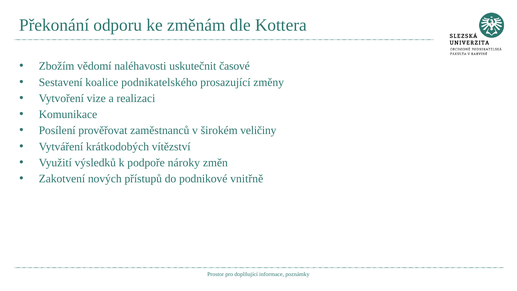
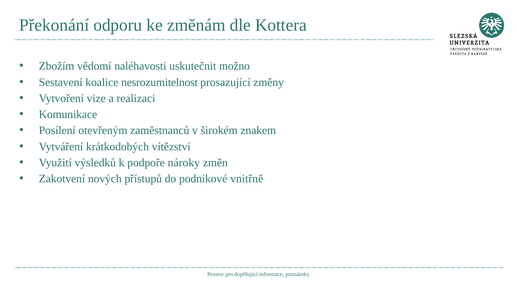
časové: časové -> možno
podnikatelského: podnikatelského -> nesrozumitelnost
prověřovat: prověřovat -> otevřeným
veličiny: veličiny -> znakem
